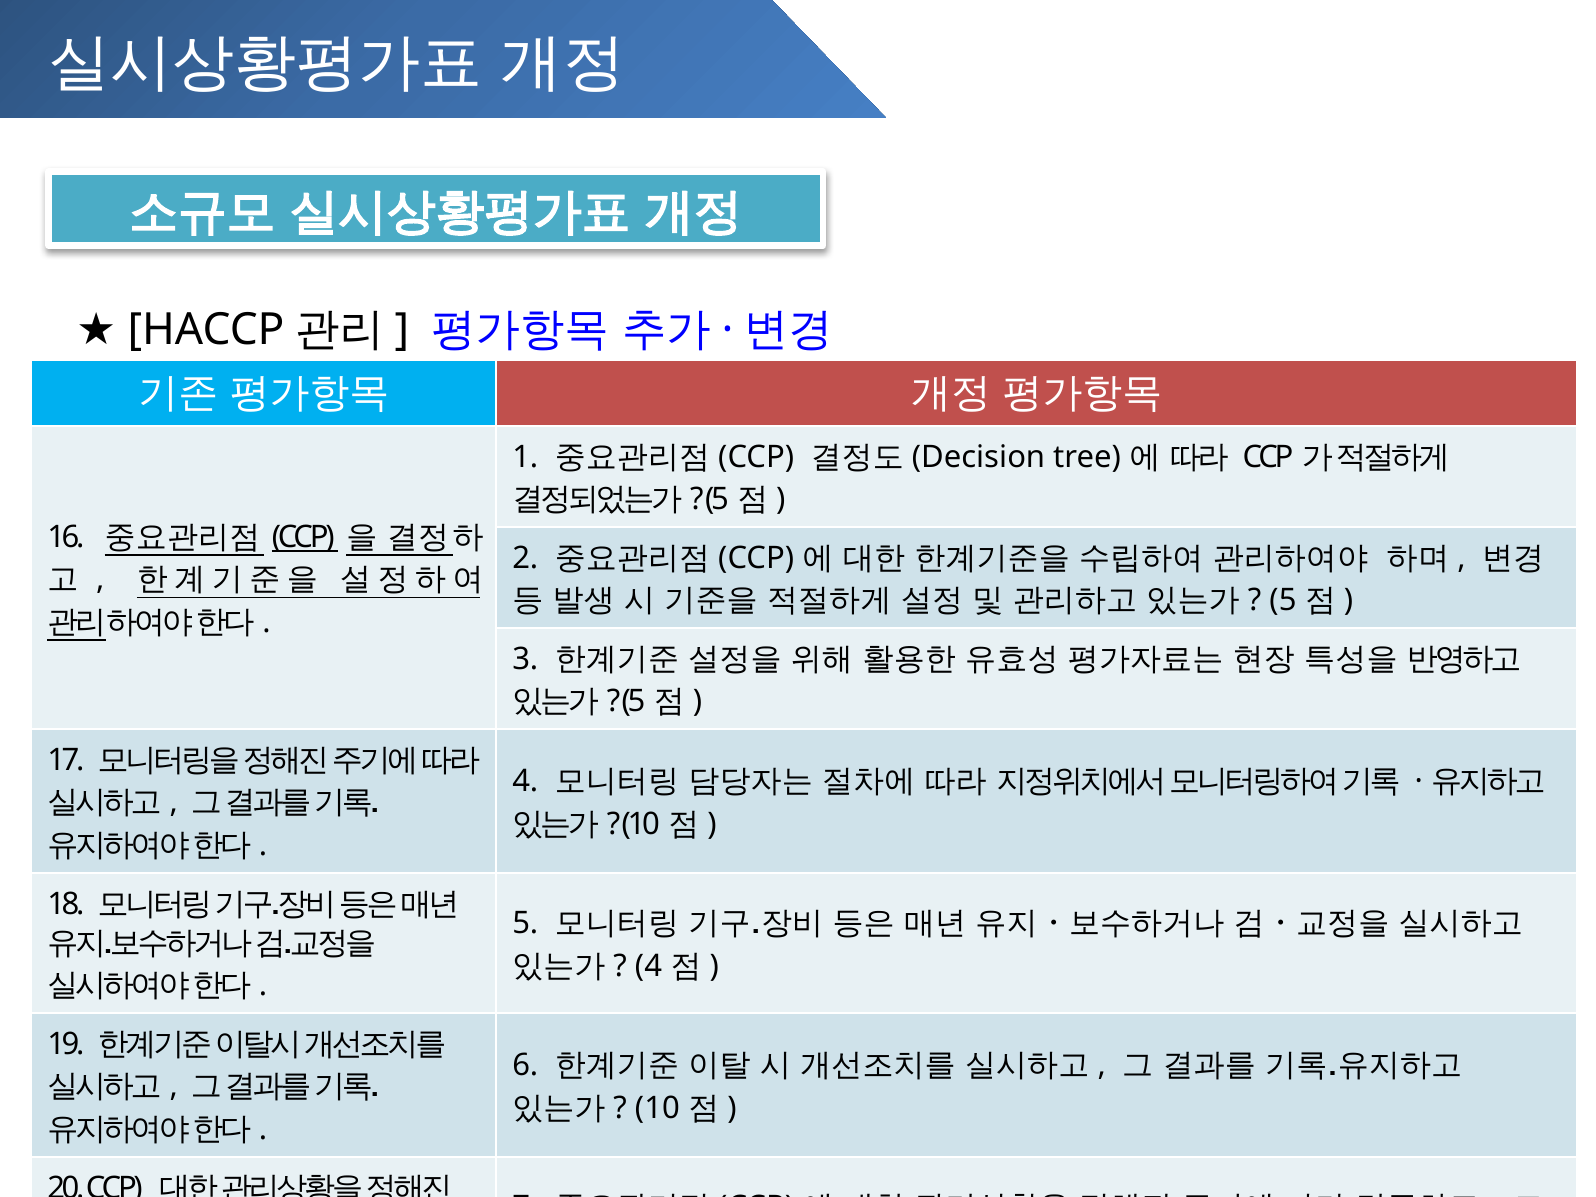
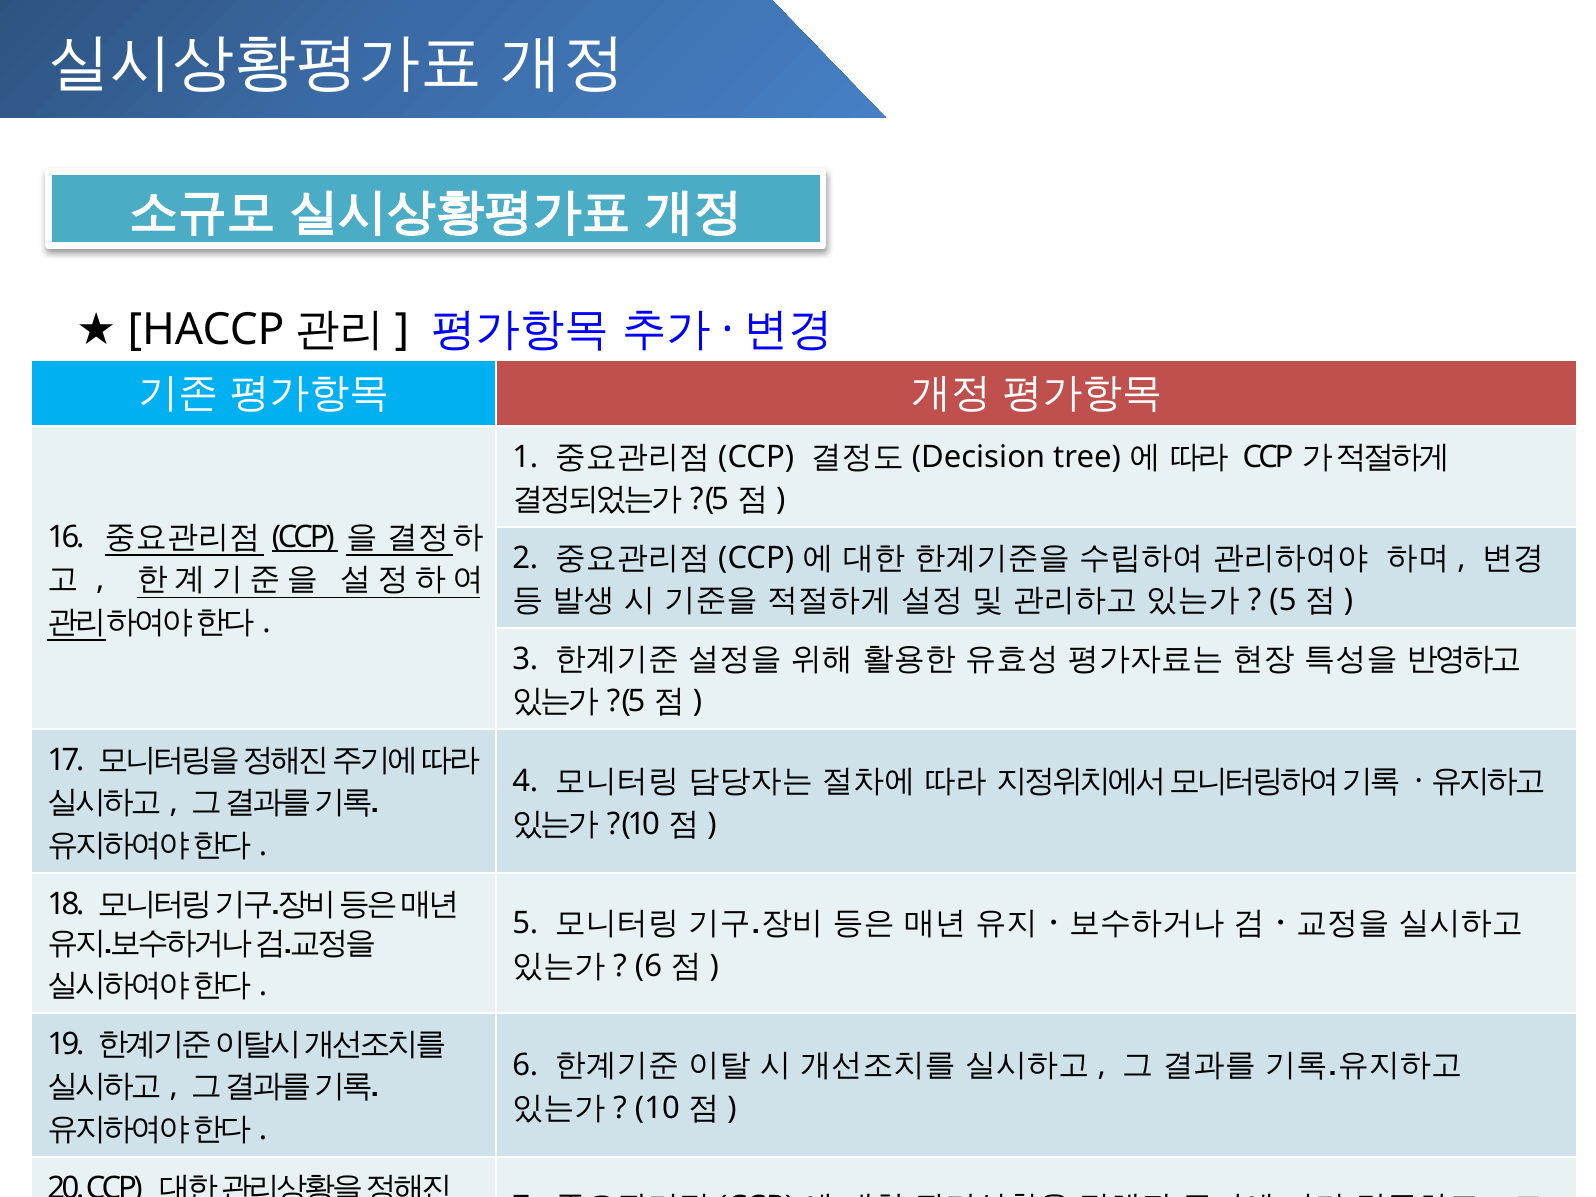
4 at (649, 966): 4 -> 6
